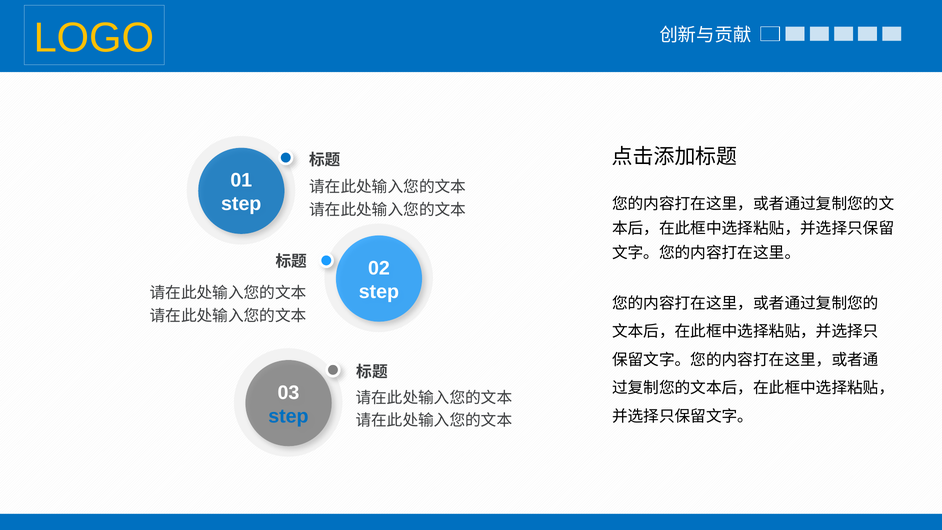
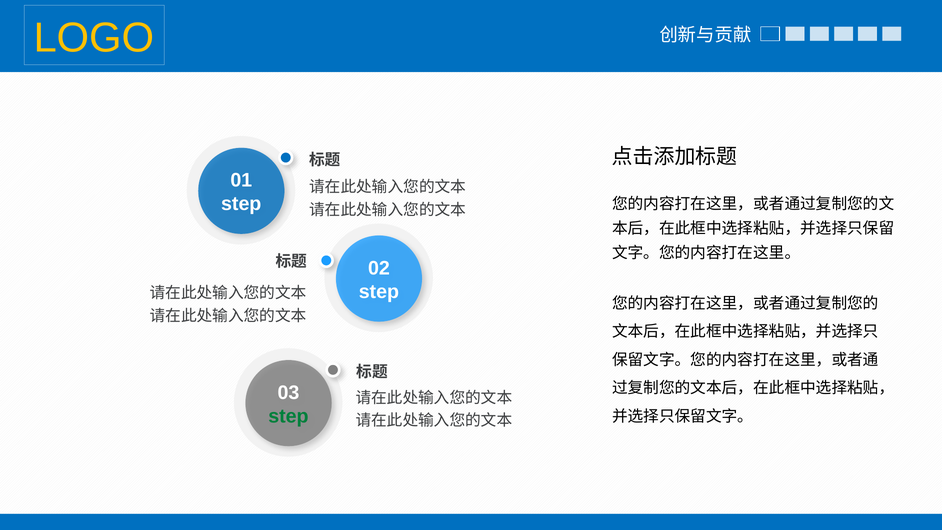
step at (288, 416) colour: blue -> green
